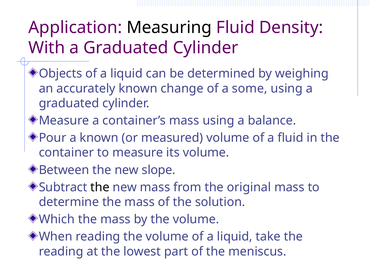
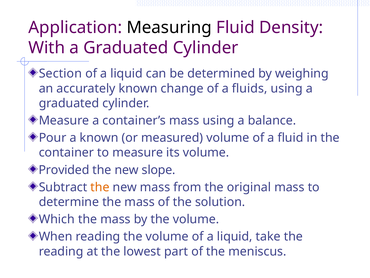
Objects: Objects -> Section
some: some -> fluids
Between: Between -> Provided
the at (100, 187) colour: black -> orange
